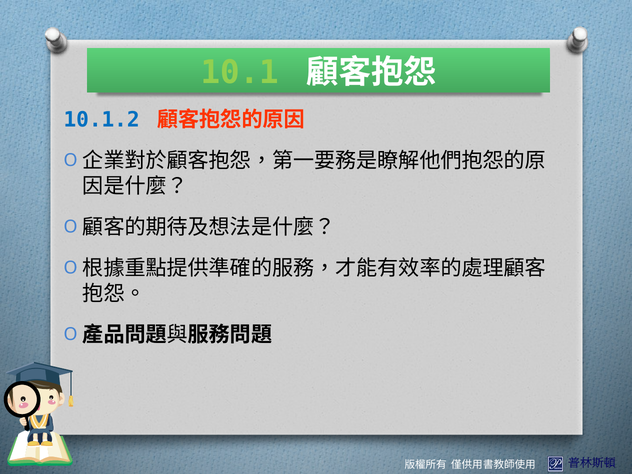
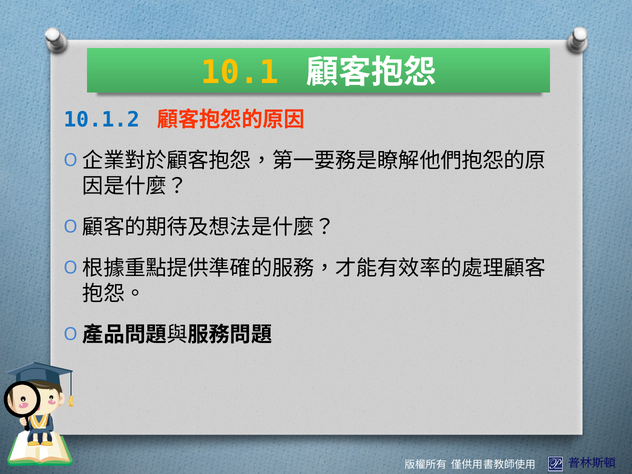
10.1 colour: light green -> yellow
